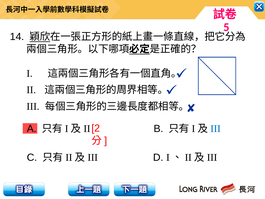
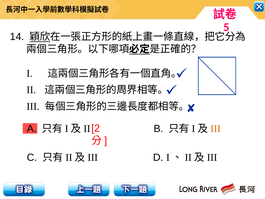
III at (216, 128) colour: blue -> orange
